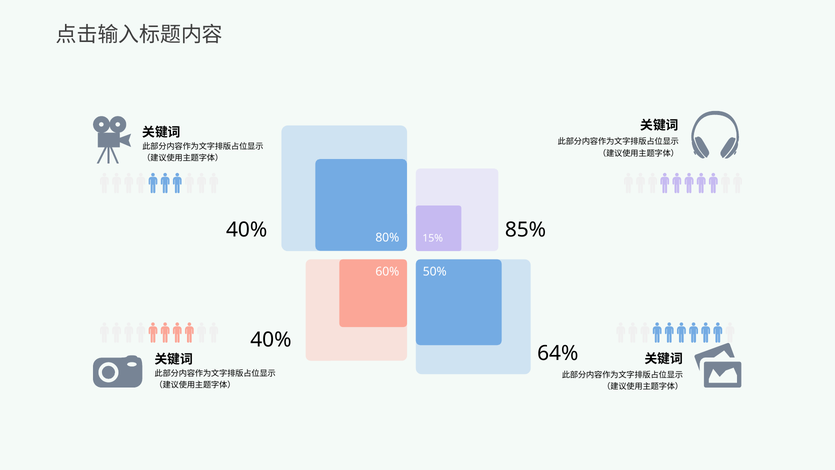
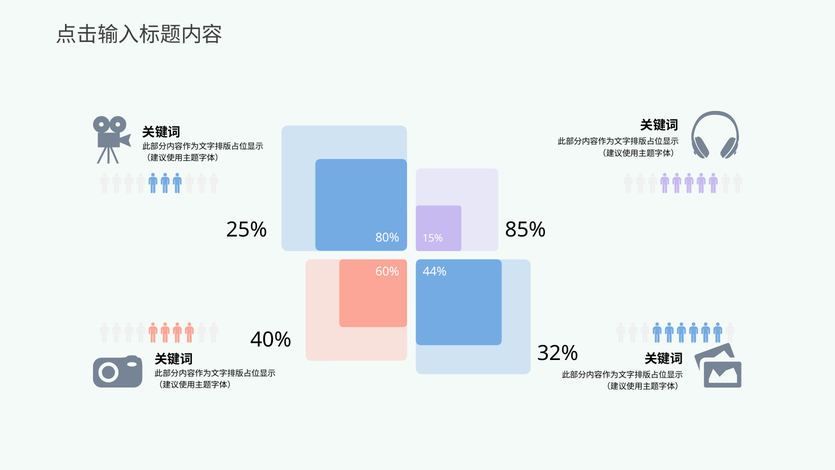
40% at (247, 230): 40% -> 25%
50%: 50% -> 44%
64%: 64% -> 32%
